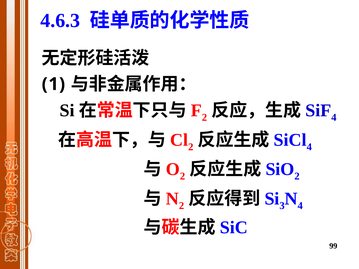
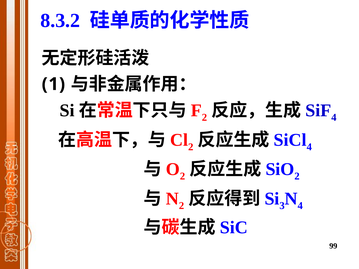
4.6.3: 4.6.3 -> 8.3.2
